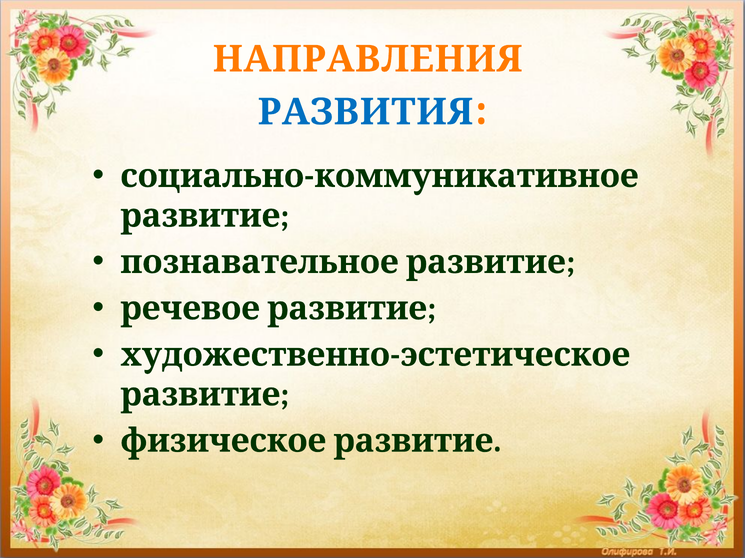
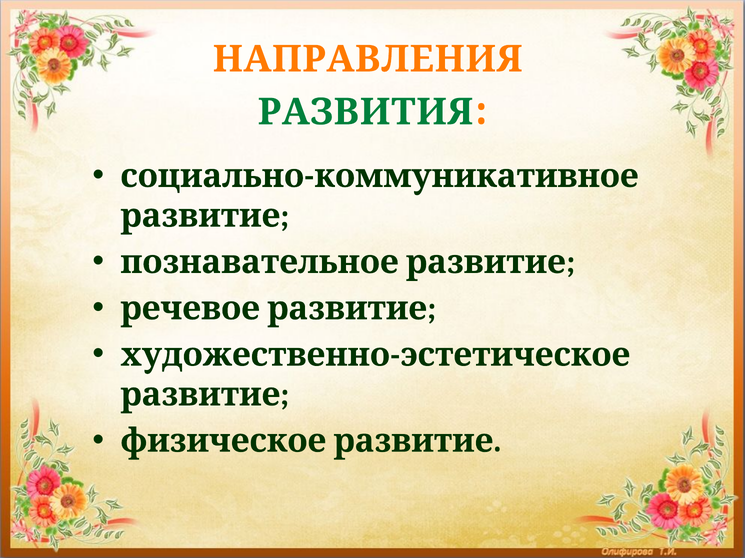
РАЗВИТИЯ colour: blue -> green
